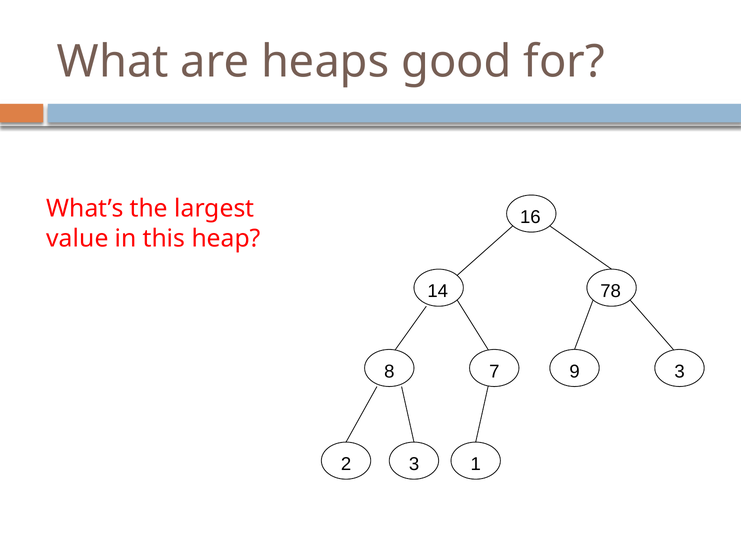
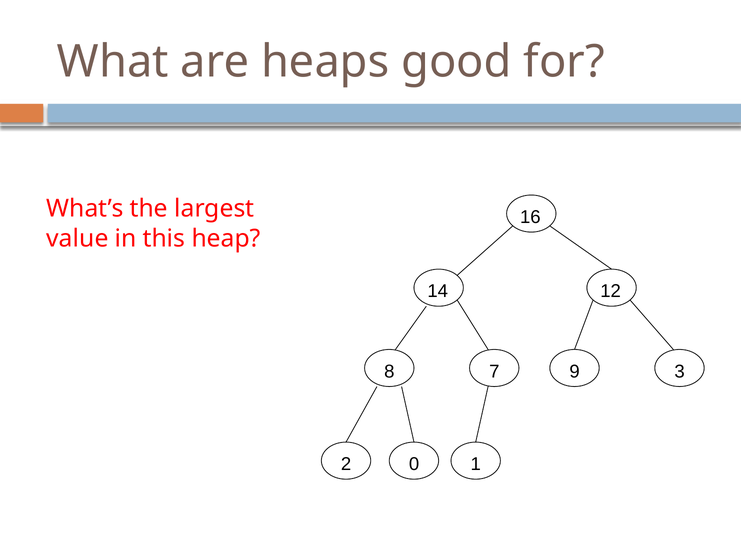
78: 78 -> 12
2 3: 3 -> 0
